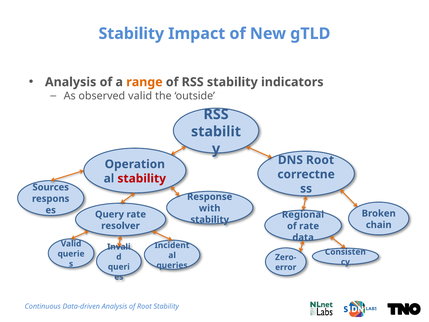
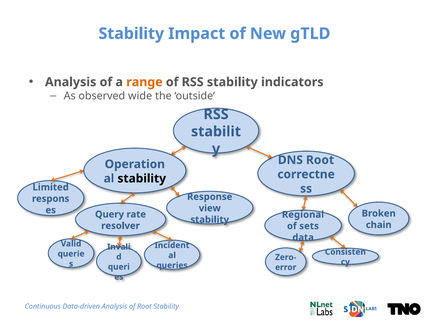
observed valid: valid -> wide
stability at (142, 178) colour: red -> black
Sources: Sources -> Limited
with: with -> view
of rate: rate -> sets
